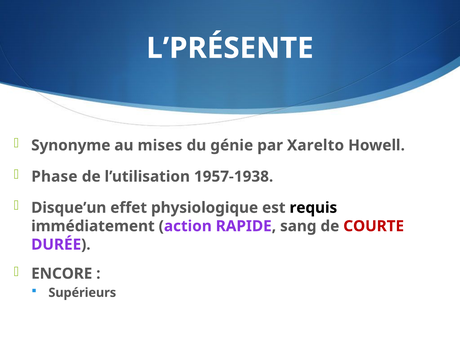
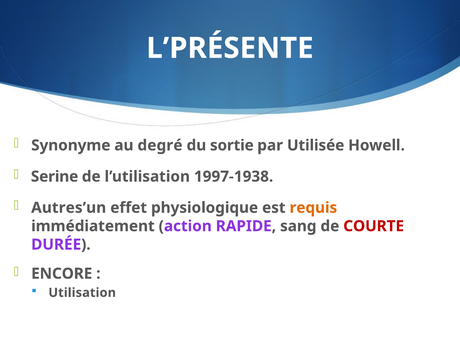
mises: mises -> degré
génie: génie -> sortie
Xarelto: Xarelto -> Utilisée
Phase: Phase -> Serine
1957-1938: 1957-1938 -> 1997-1938
Disque’un: Disque’un -> Autres’un
requis colour: black -> orange
Supérieurs: Supérieurs -> Utilisation
